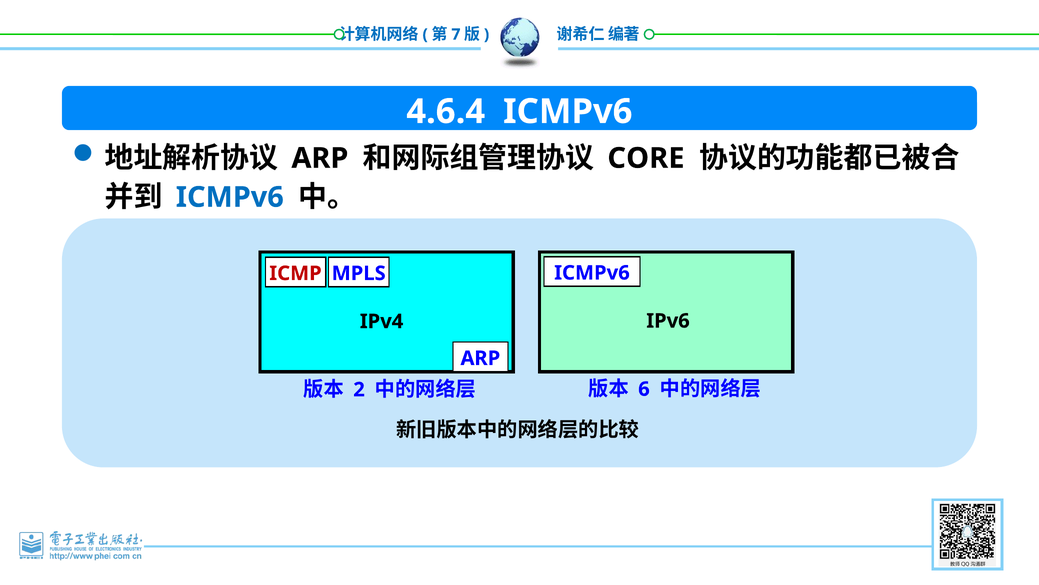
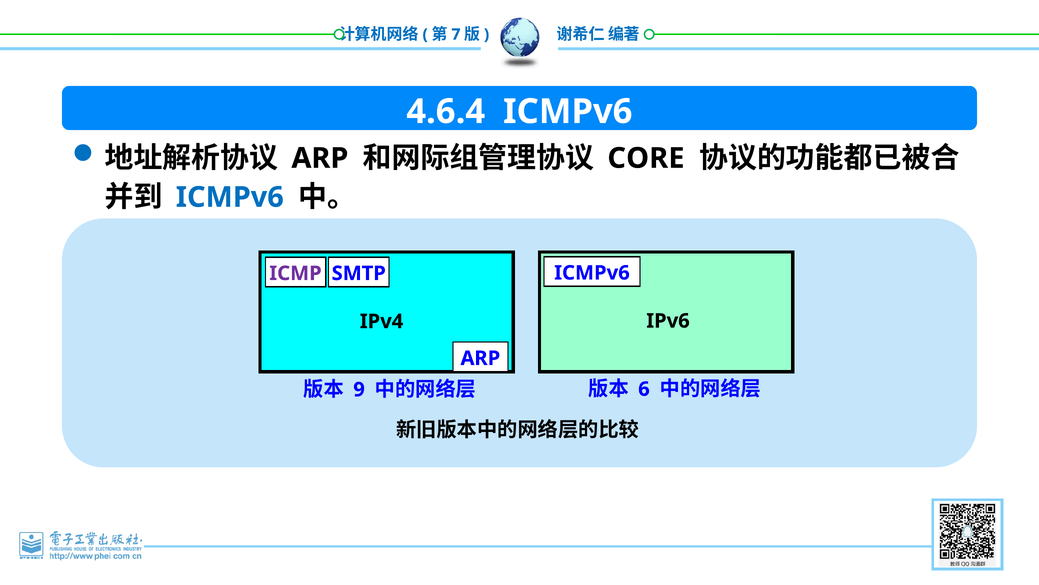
ICMP colour: red -> purple
MPLS: MPLS -> SMTP
2: 2 -> 9
